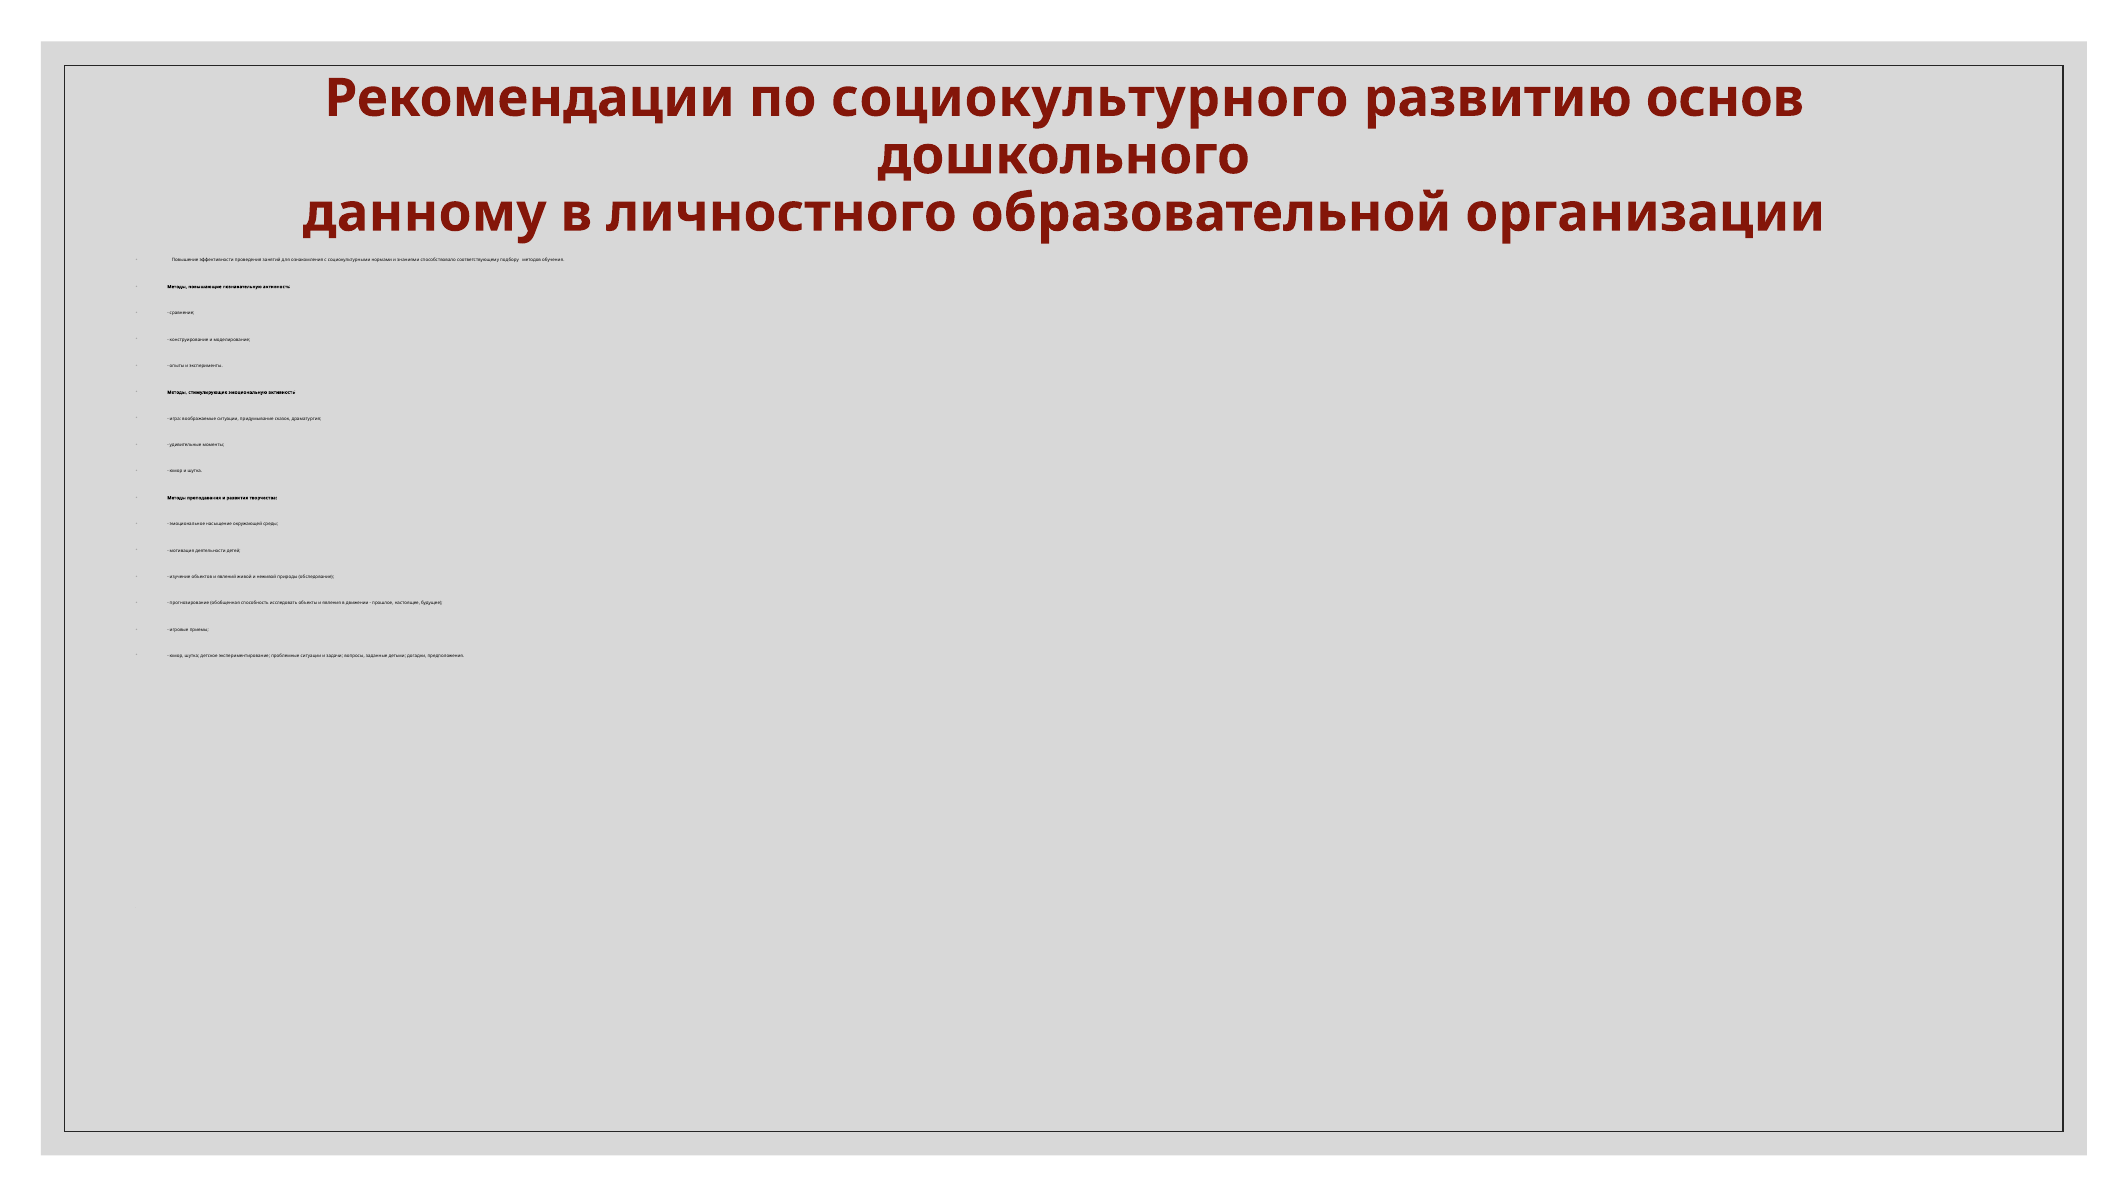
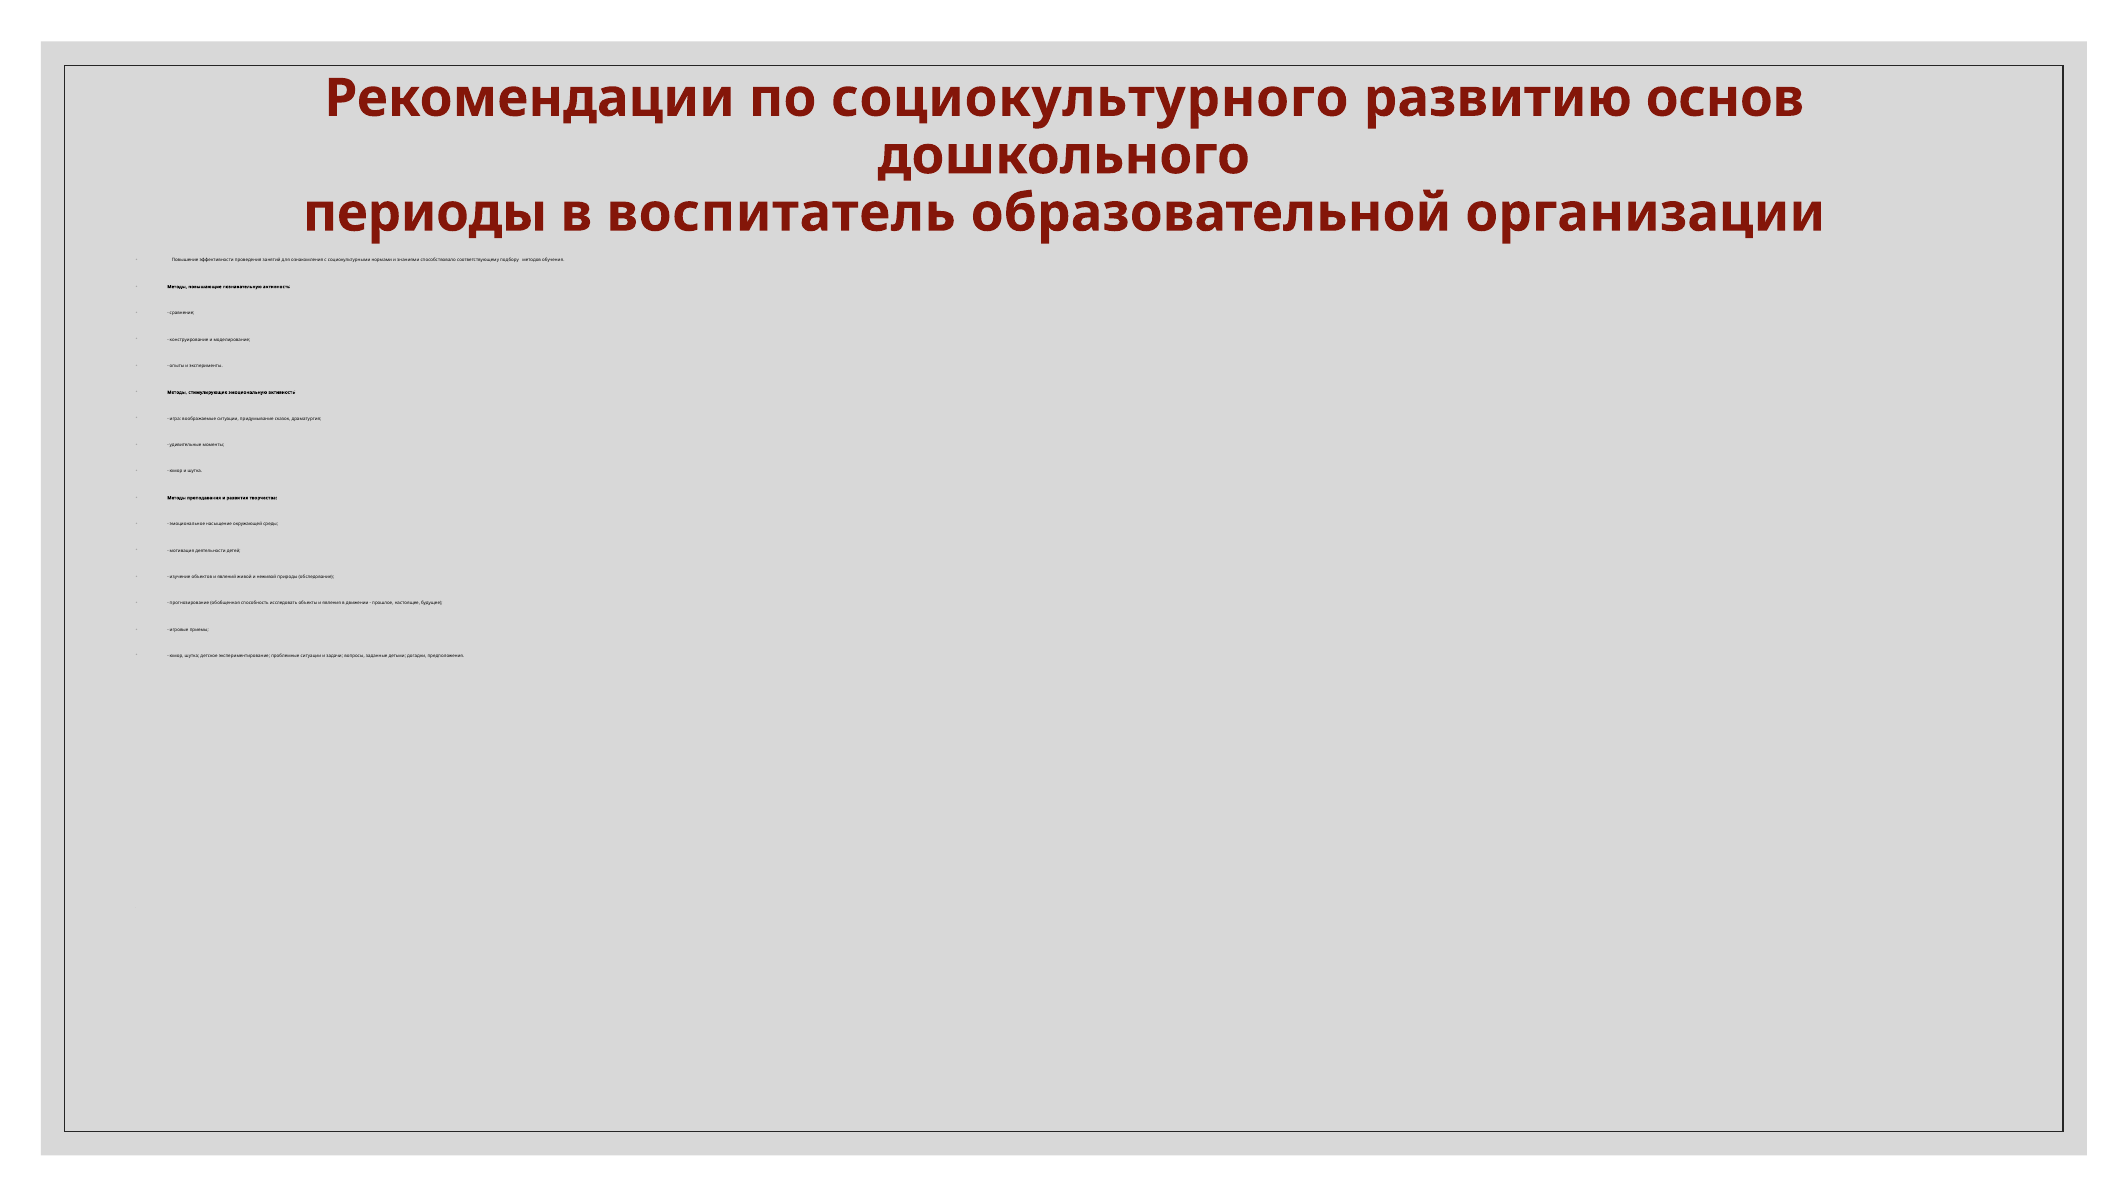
данному: данному -> периоды
личностного: личностного -> воспитатель
